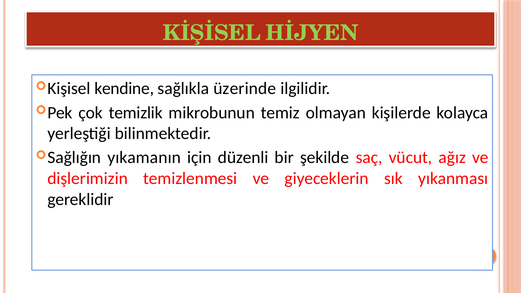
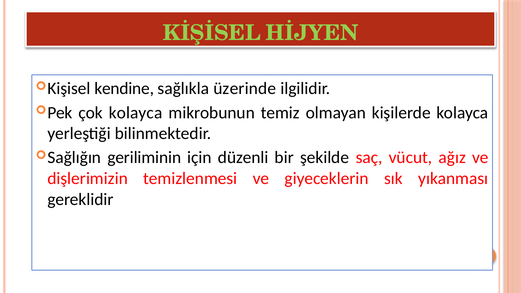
çok temizlik: temizlik -> kolayca
yıkamanın: yıkamanın -> geriliminin
